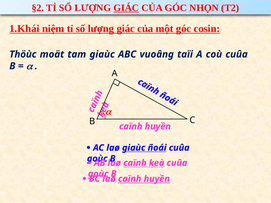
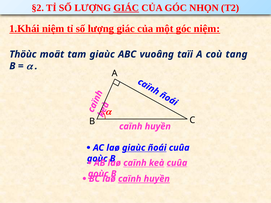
góc cosin: cosin -> niệm
coù cuûa: cuûa -> tang
cuûa at (177, 163) underline: none -> present
